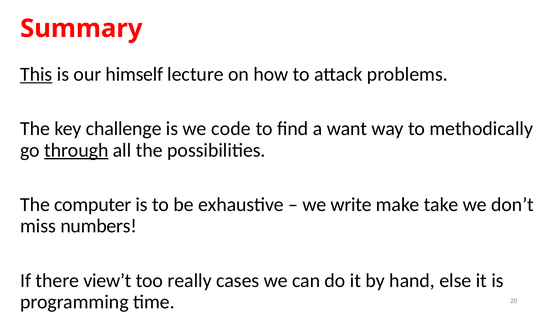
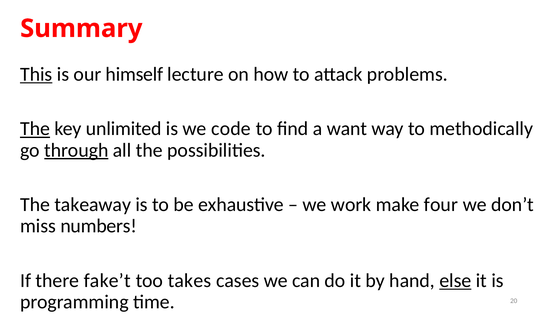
The at (35, 129) underline: none -> present
challenge: challenge -> unlimited
computer: computer -> takeaway
write: write -> work
take: take -> four
view’t: view’t -> fake’t
really: really -> takes
else underline: none -> present
